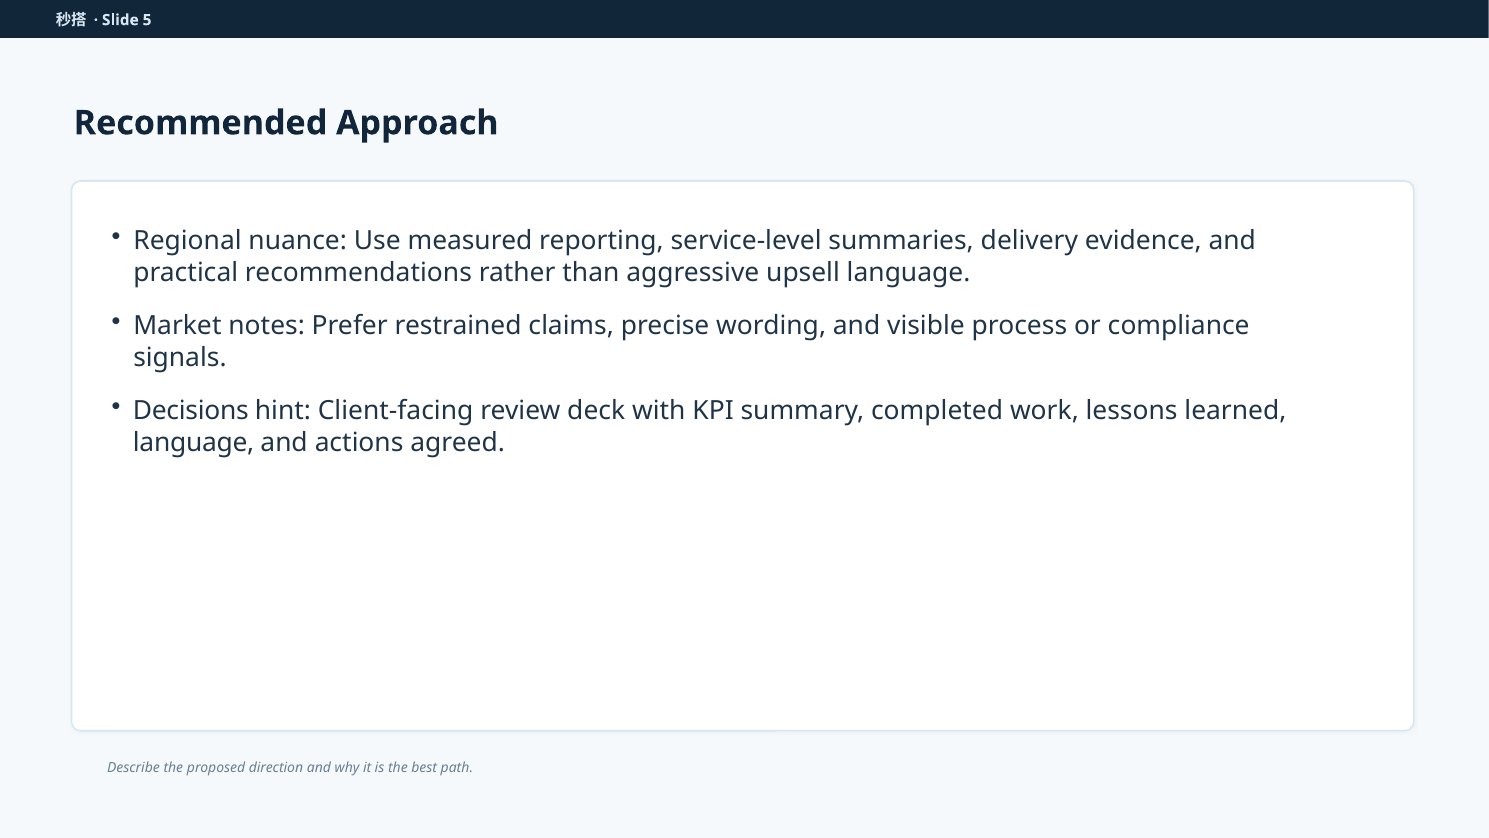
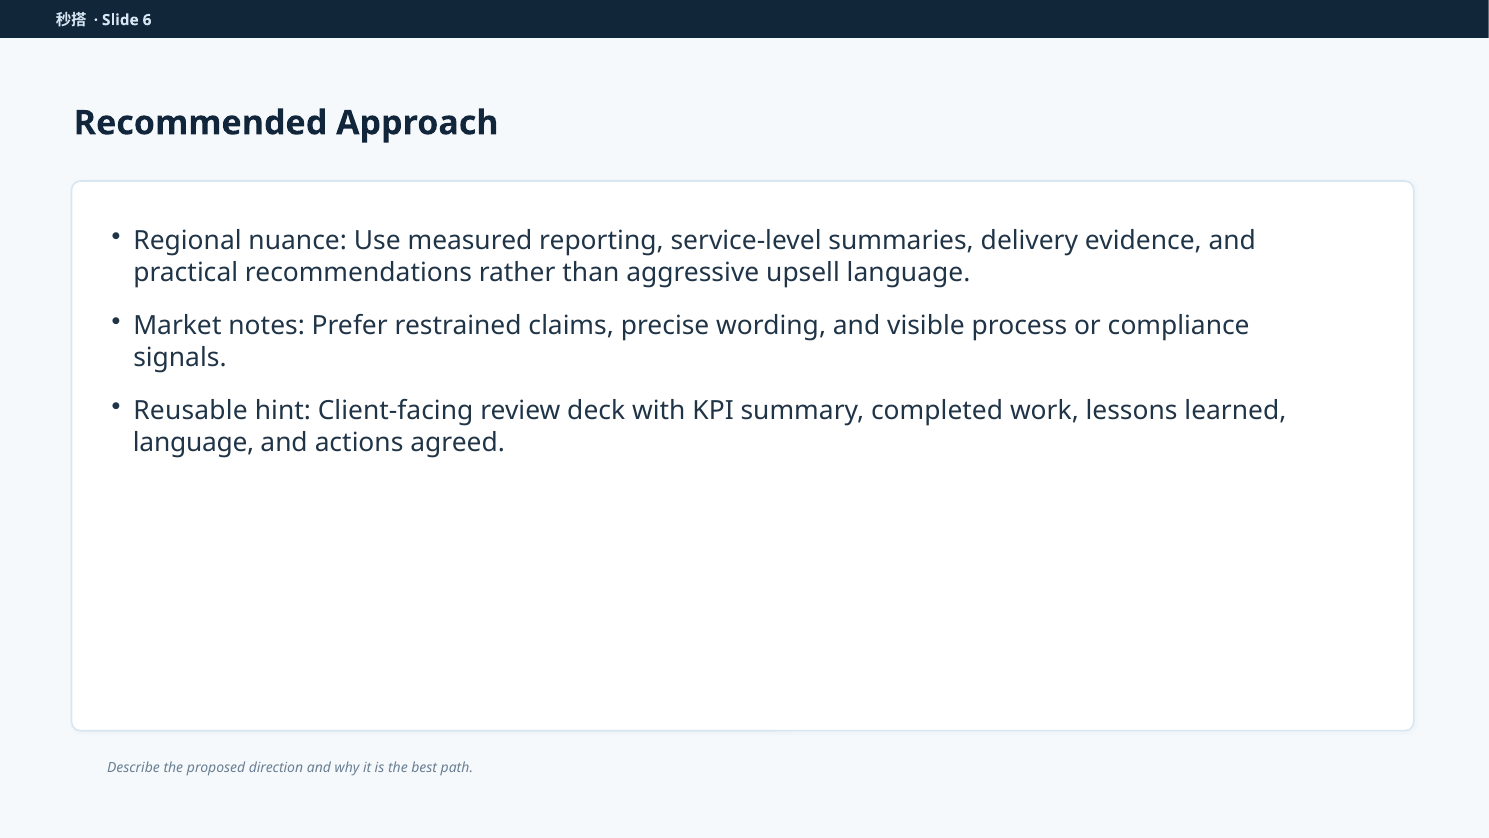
5: 5 -> 6
Decisions: Decisions -> Reusable
